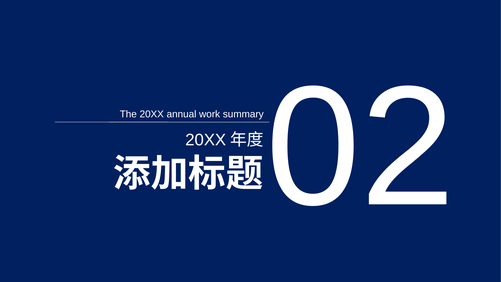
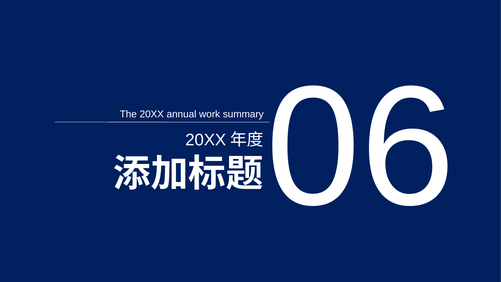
02: 02 -> 06
